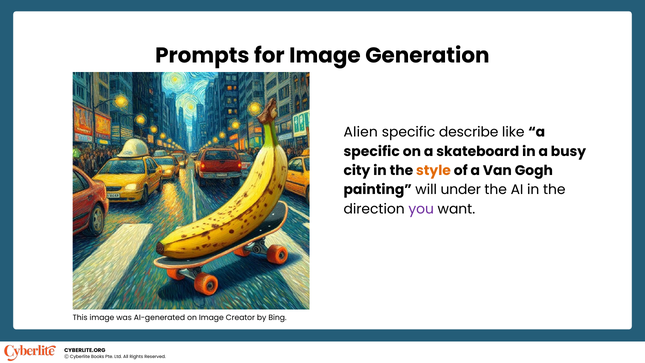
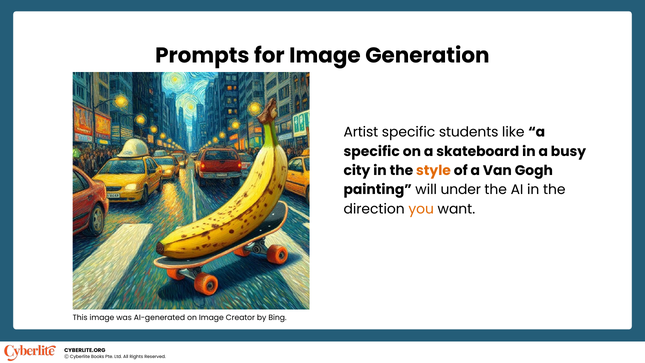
Alien: Alien -> Artist
describe: describe -> students
you colour: purple -> orange
